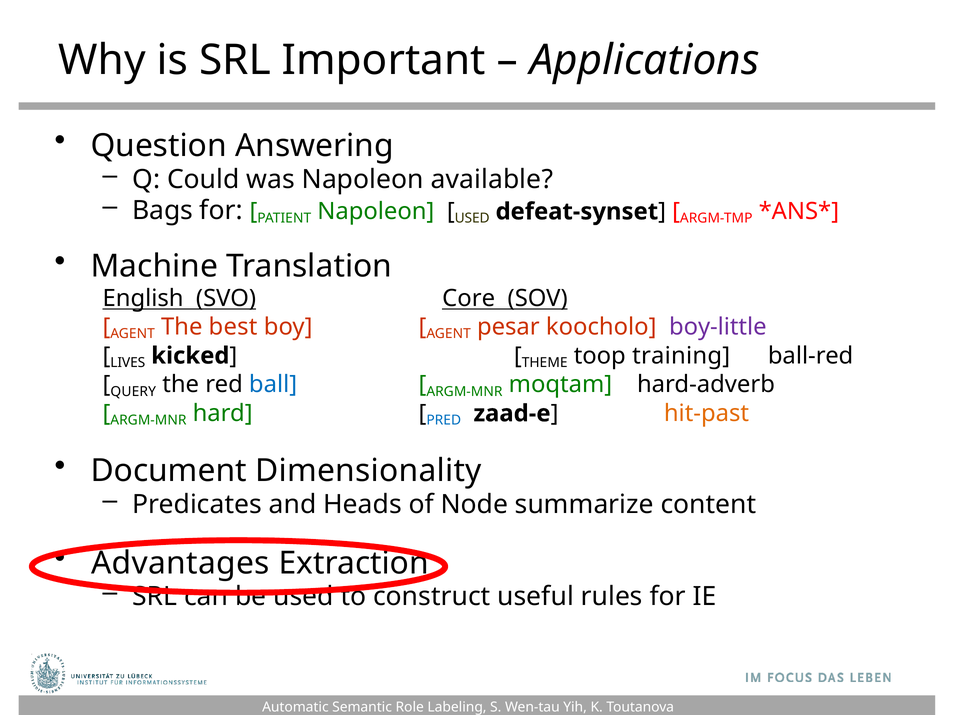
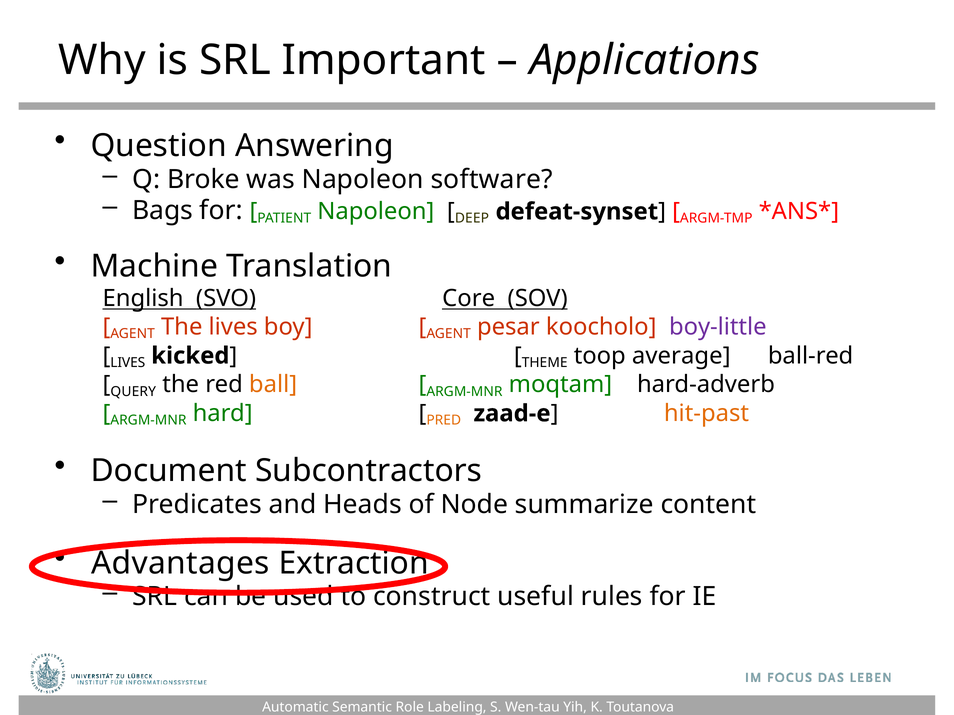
Could: Could -> Broke
available: available -> software
USED at (472, 219): USED -> DEEP
The best: best -> lives
training: training -> average
ball colour: blue -> orange
PRED colour: blue -> orange
Dimensionality: Dimensionality -> Subcontractors
